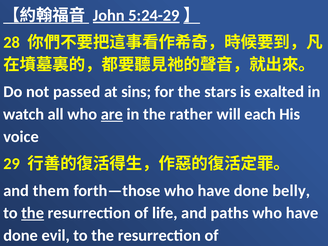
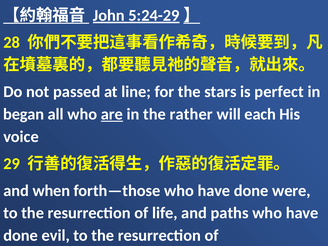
sins: sins -> line
exalted: exalted -> perfect
watch: watch -> began
them: them -> when
belly: belly -> were
the at (33, 213) underline: present -> none
